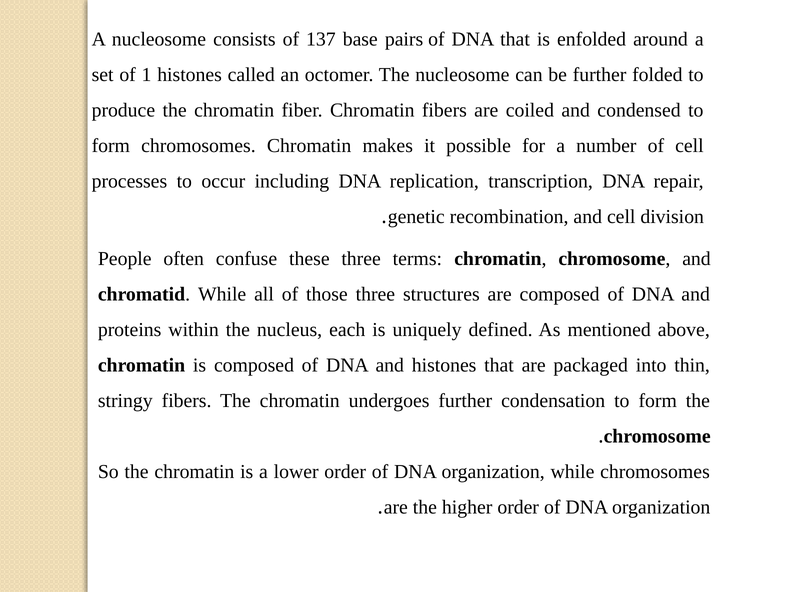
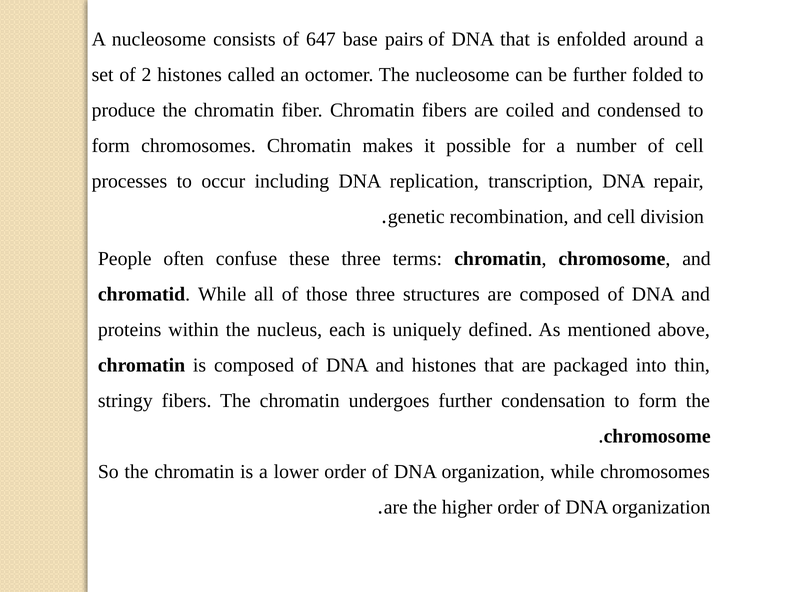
137: 137 -> 647
1: 1 -> 2
